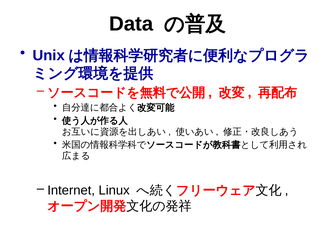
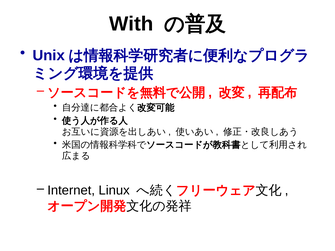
Data: Data -> With
